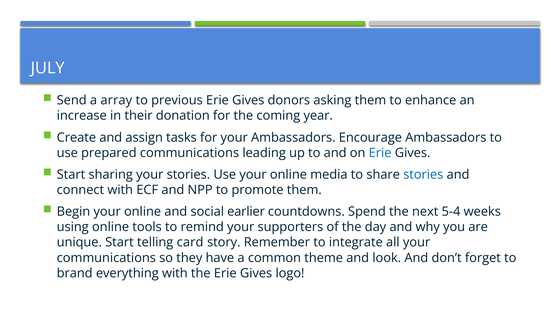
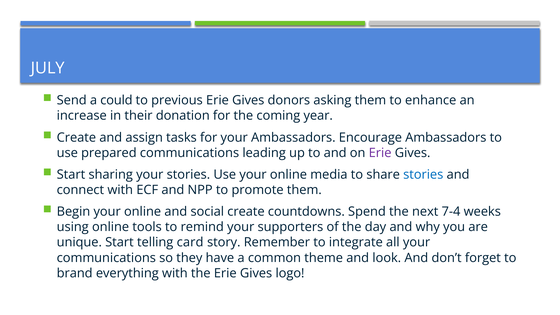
array: array -> could
Erie at (380, 153) colour: blue -> purple
social earlier: earlier -> create
5-4: 5-4 -> 7-4
